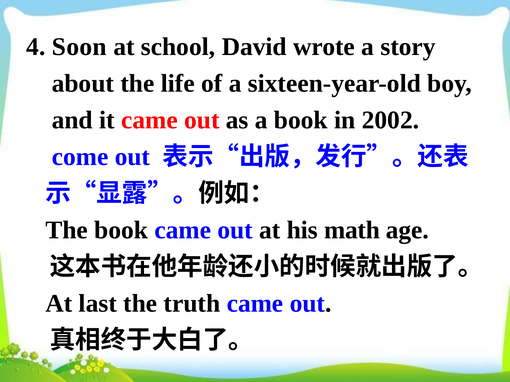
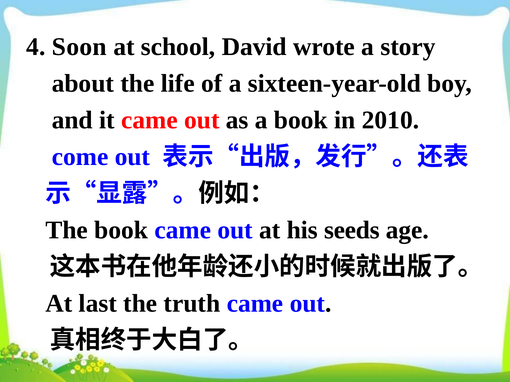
2002: 2002 -> 2010
math: math -> seeds
